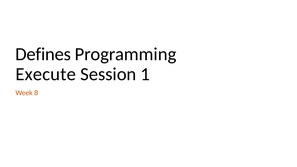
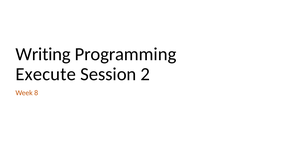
Defines: Defines -> Writing
1: 1 -> 2
